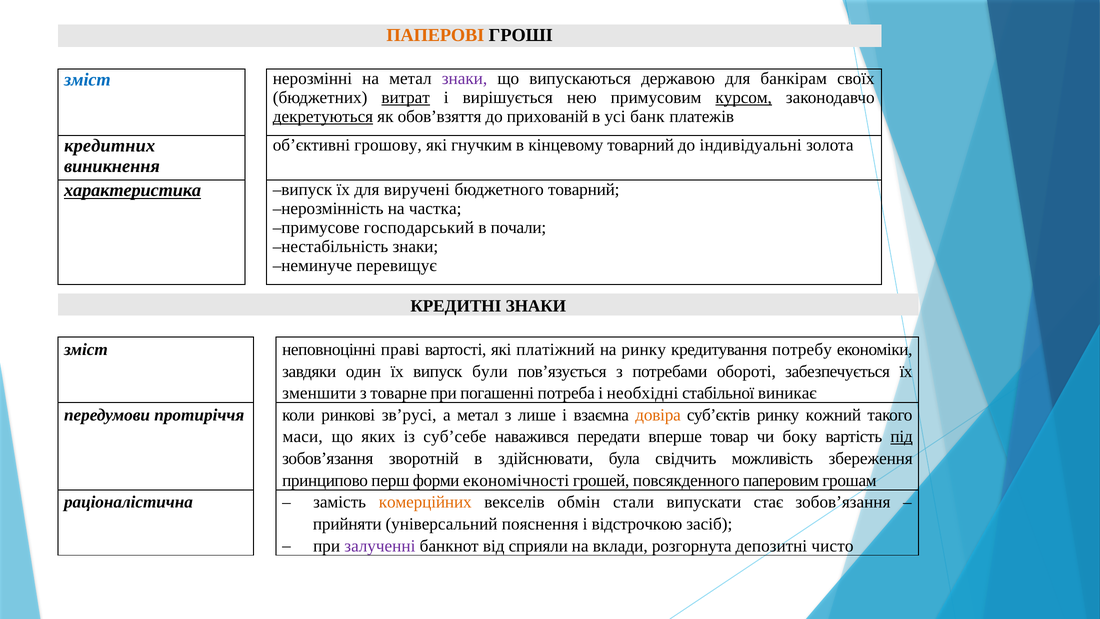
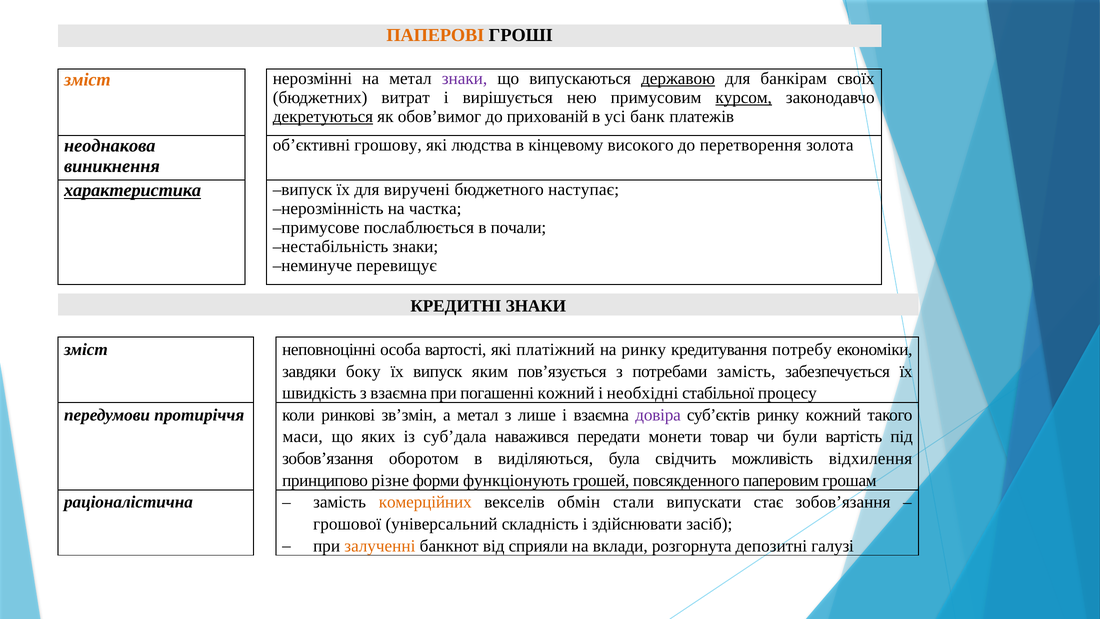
зміст at (87, 79) colour: blue -> orange
державою underline: none -> present
витрат underline: present -> none
обов’взяття: обов’взяття -> обов’вимог
гнучким: гнучким -> людства
кінцевому товарний: товарний -> високого
індивідуальні: індивідуальні -> перетворення
кредитних: кредитних -> неоднакова
бюджетного товарний: товарний -> наступає
господарський: господарський -> послаблюється
праві: праві -> особа
один: один -> боку
були: були -> яким
потребами обороті: обороті -> замість
зменшити: зменшити -> швидкість
з товарне: товарне -> взаємна
погашенні потреба: потреба -> кожний
виникає: виникає -> процесу
зв’русі: зв’русі -> зв’змін
довіра colour: orange -> purple
суб’себе: суб’себе -> суб’дала
вперше: вперше -> монети
боку: боку -> були
під underline: present -> none
зворотній: зворотній -> оборотом
здійснювати: здійснювати -> виділяються
збереження: збереження -> відхилення
перш: перш -> різне
економічності: економічності -> функціонують
прийняти: прийняти -> грошової
пояснення: пояснення -> складність
відстрочкою: відстрочкою -> здійснювати
залученні colour: purple -> orange
чисто: чисто -> галузі
